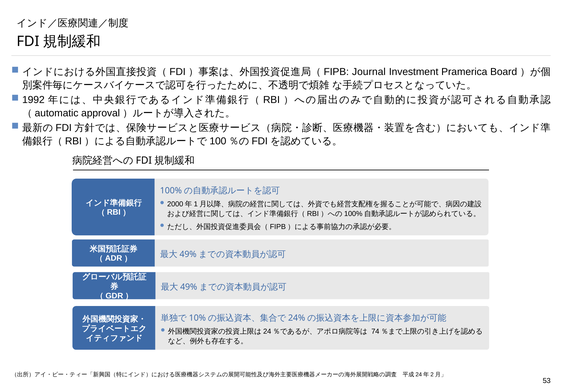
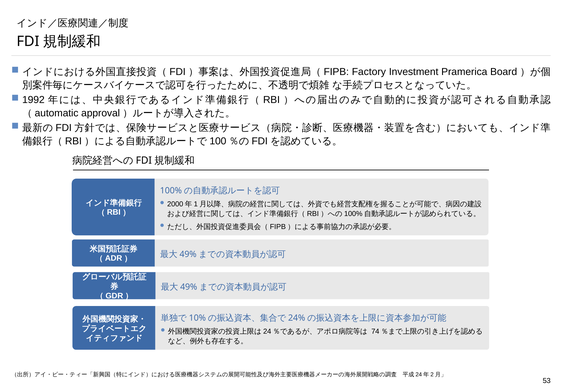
Journal: Journal -> Factory
